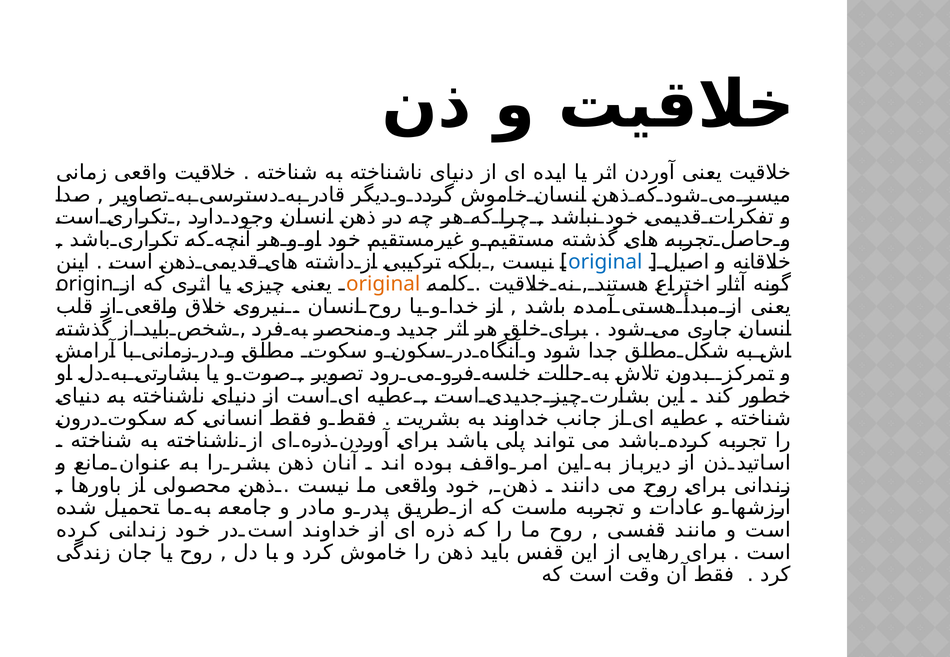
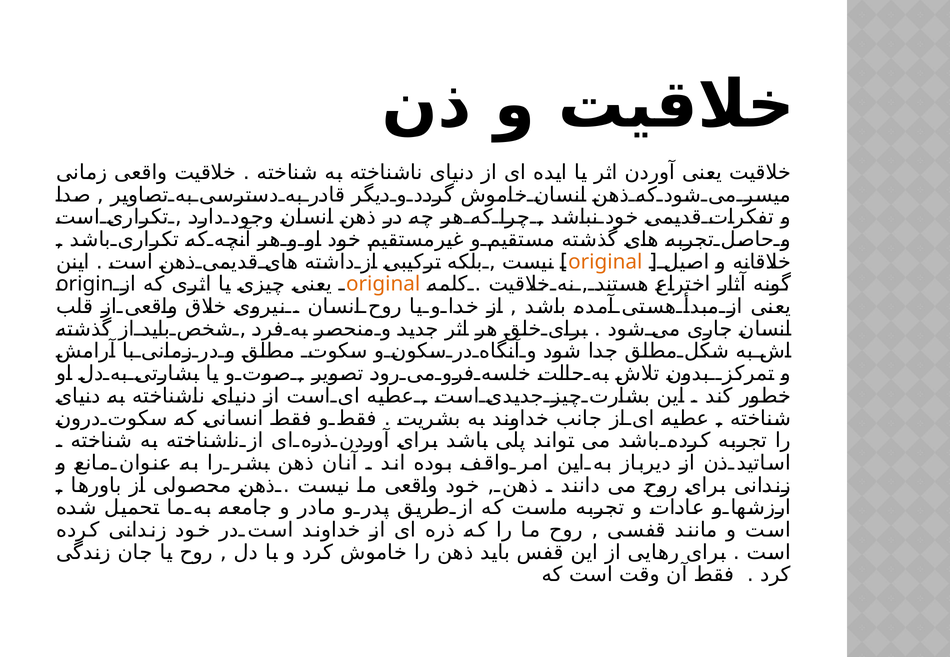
original at (605, 262) colour: blue -> orange
